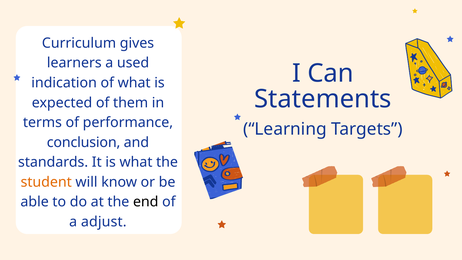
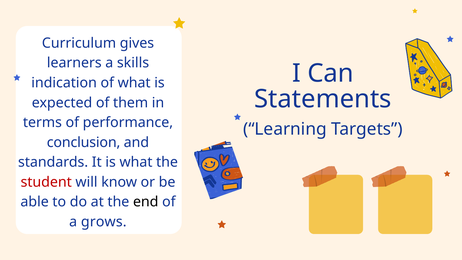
used: used -> skills
student colour: orange -> red
adjust: adjust -> grows
